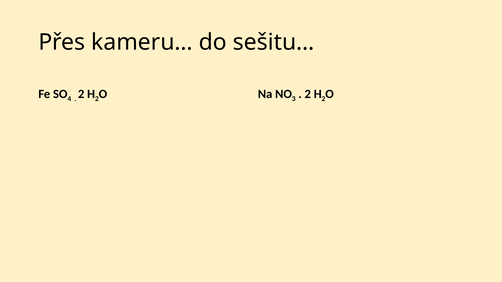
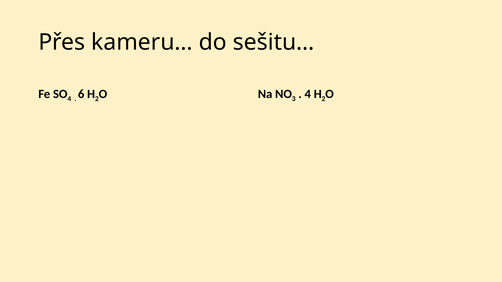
2 at (81, 94): 2 -> 6
2 at (308, 94): 2 -> 4
